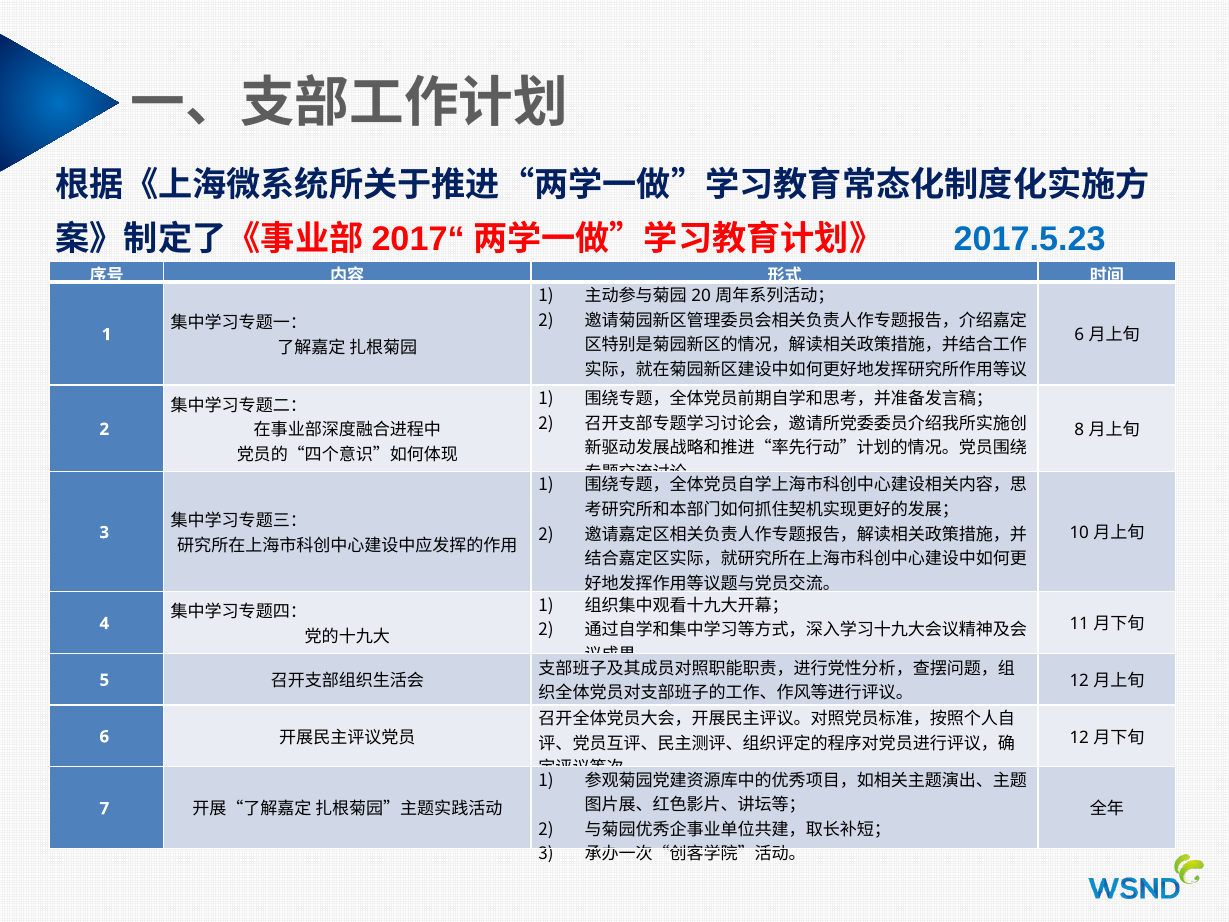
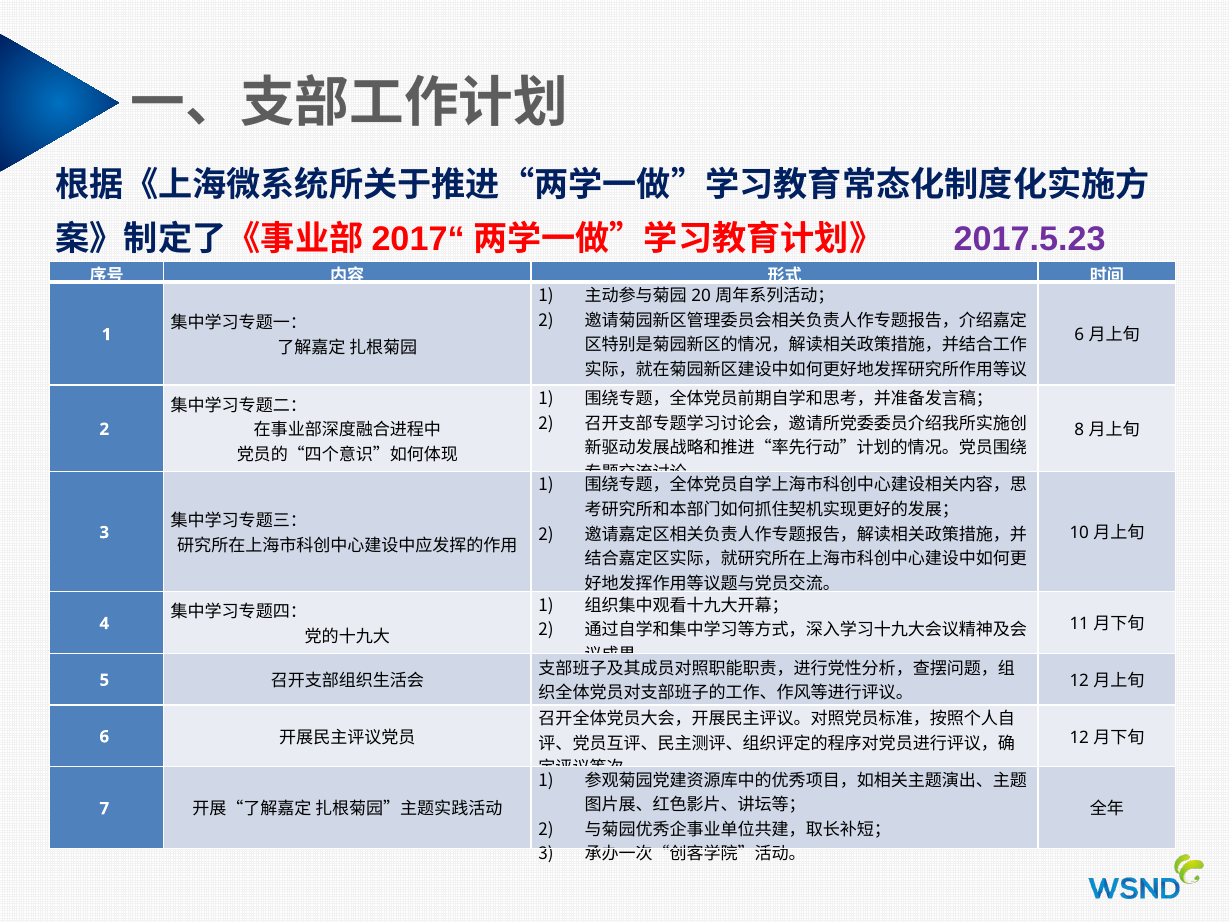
2017.5.23 colour: blue -> purple
